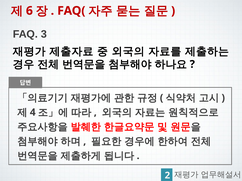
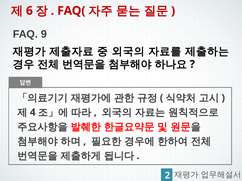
3: 3 -> 9
